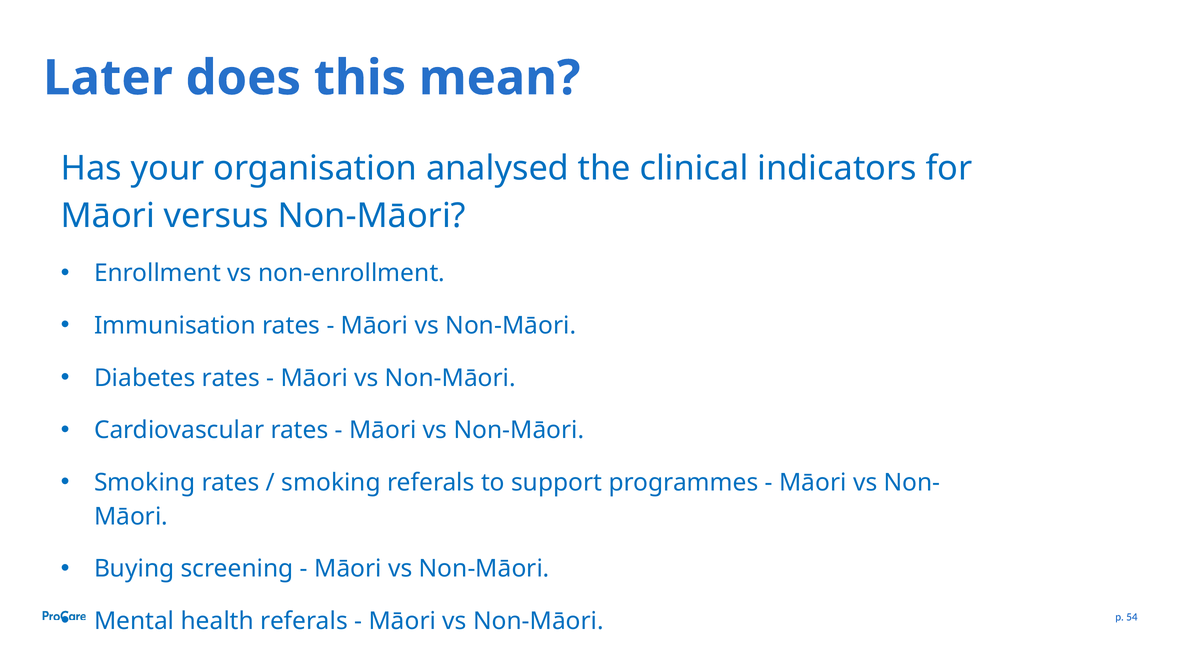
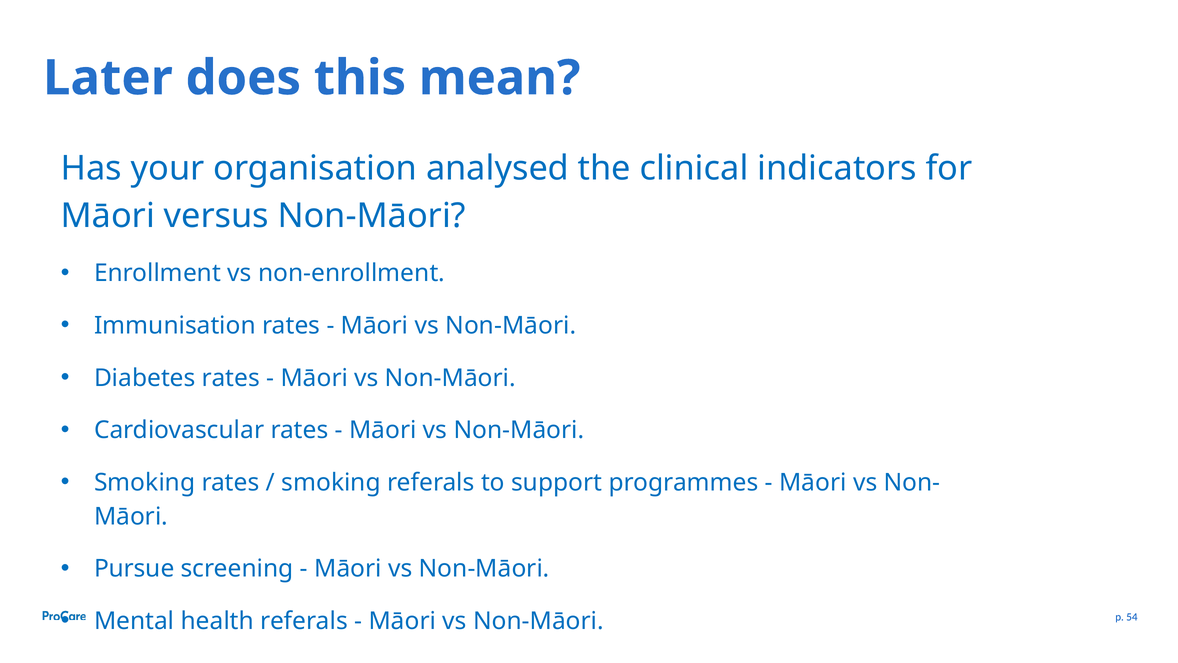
Buying: Buying -> Pursue
